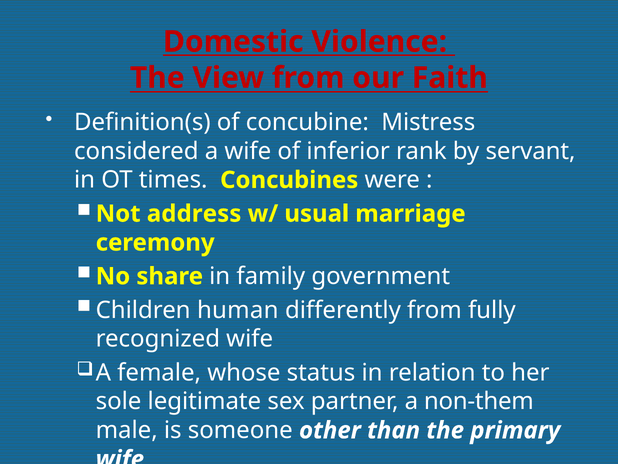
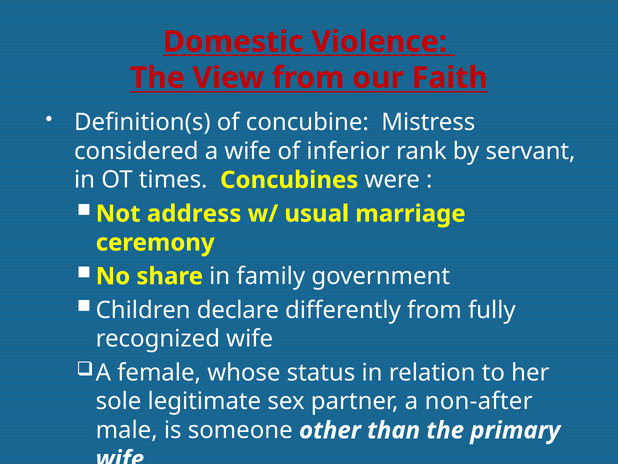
human: human -> declare
non-them: non-them -> non-after
